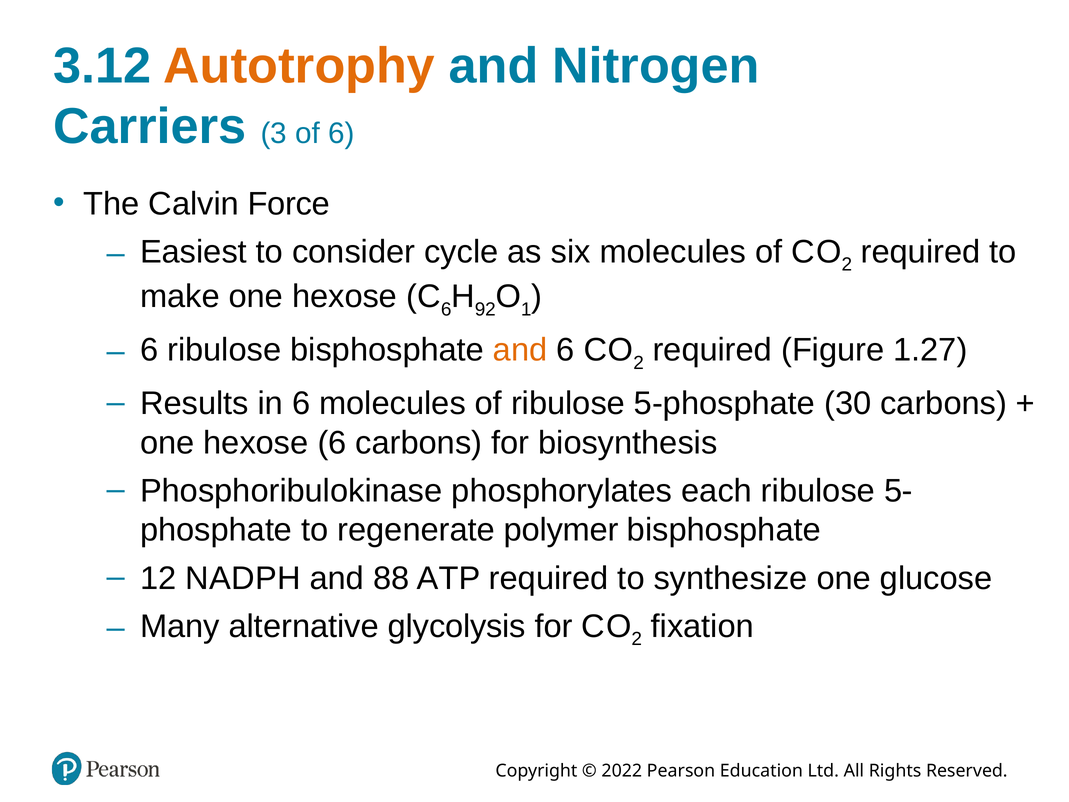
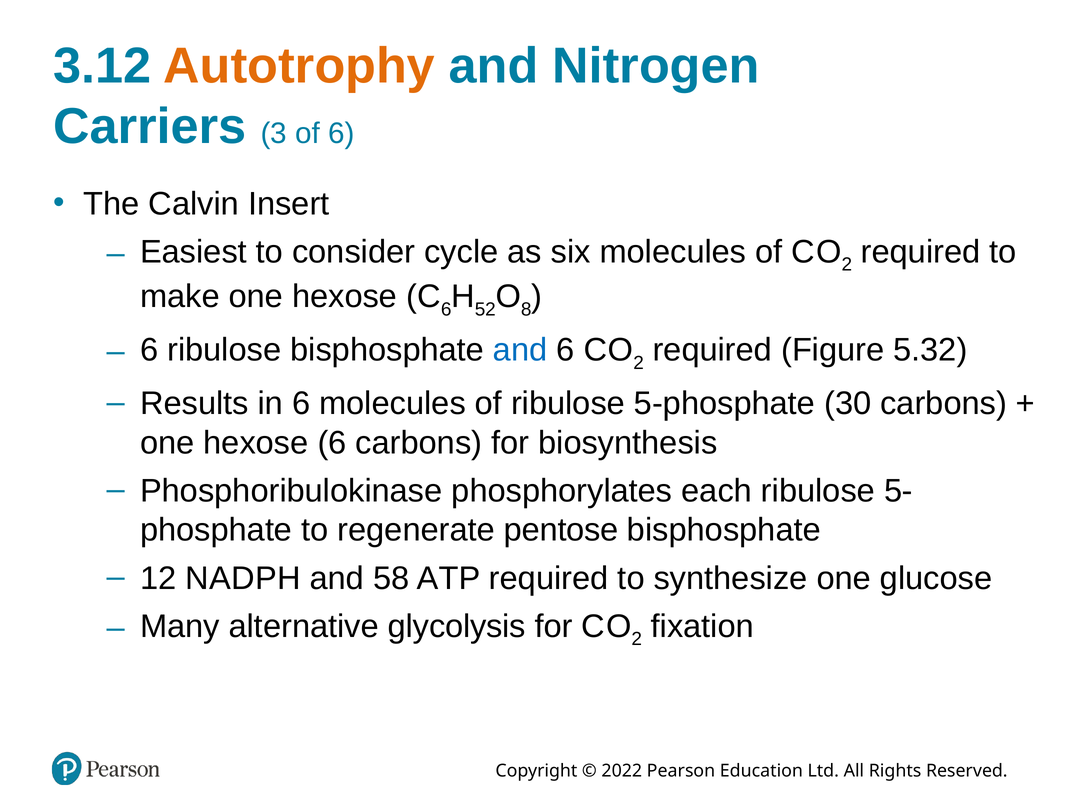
Force: Force -> Insert
92: 92 -> 52
1: 1 -> 8
and at (520, 350) colour: orange -> blue
1.27: 1.27 -> 5.32
polymer: polymer -> pentose
88: 88 -> 58
